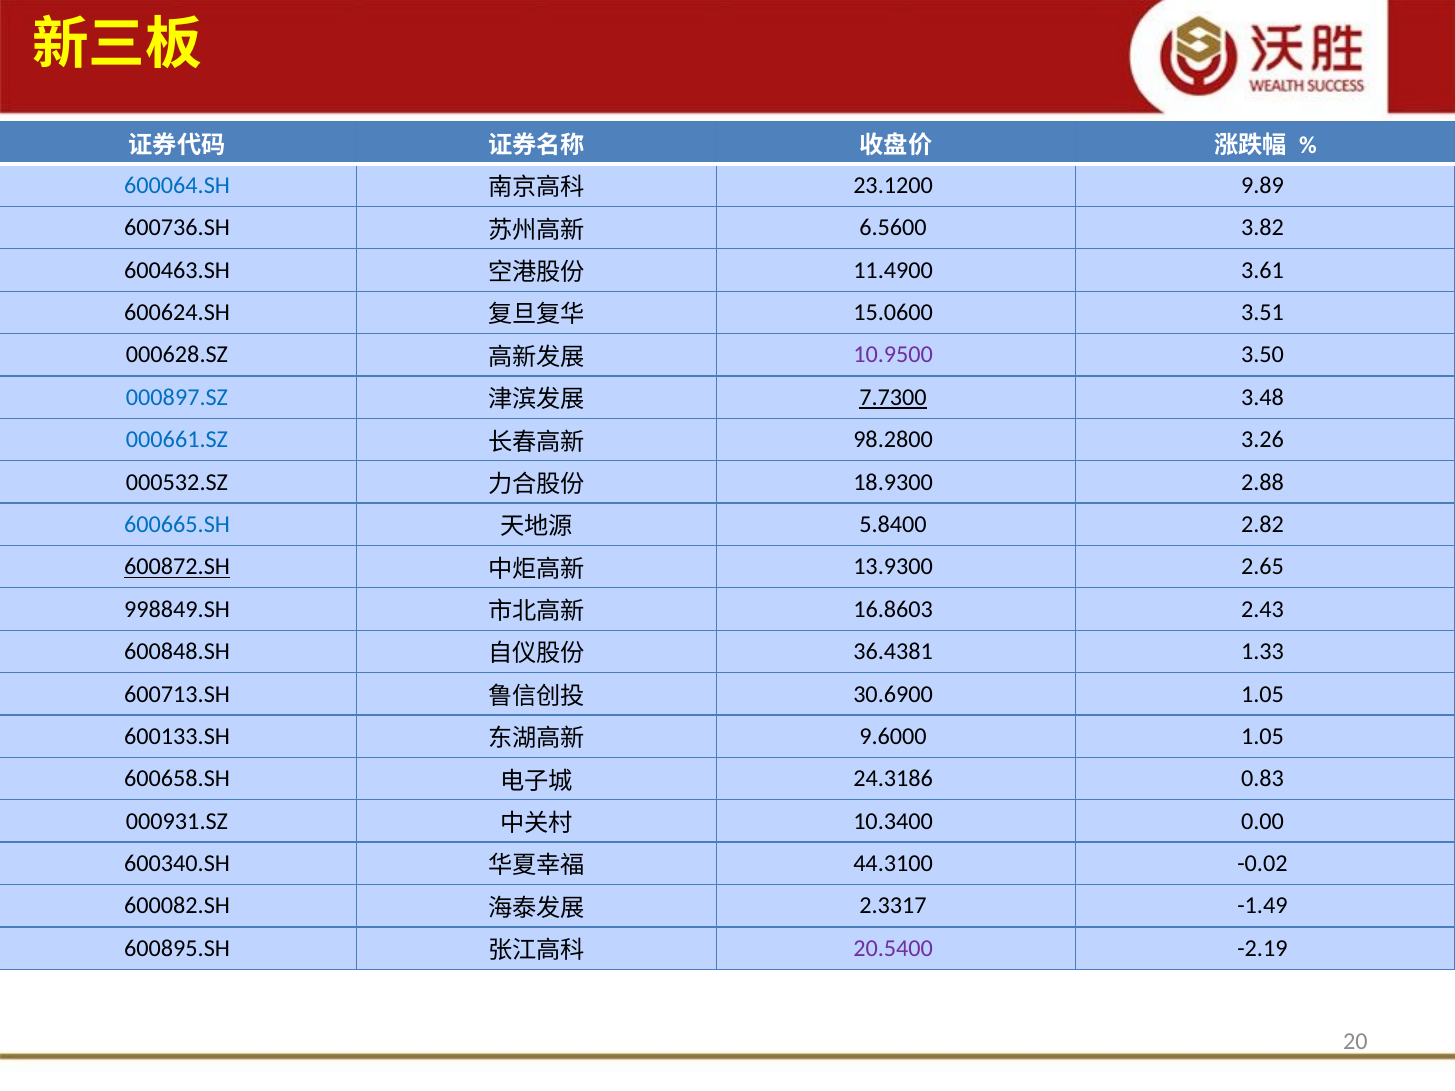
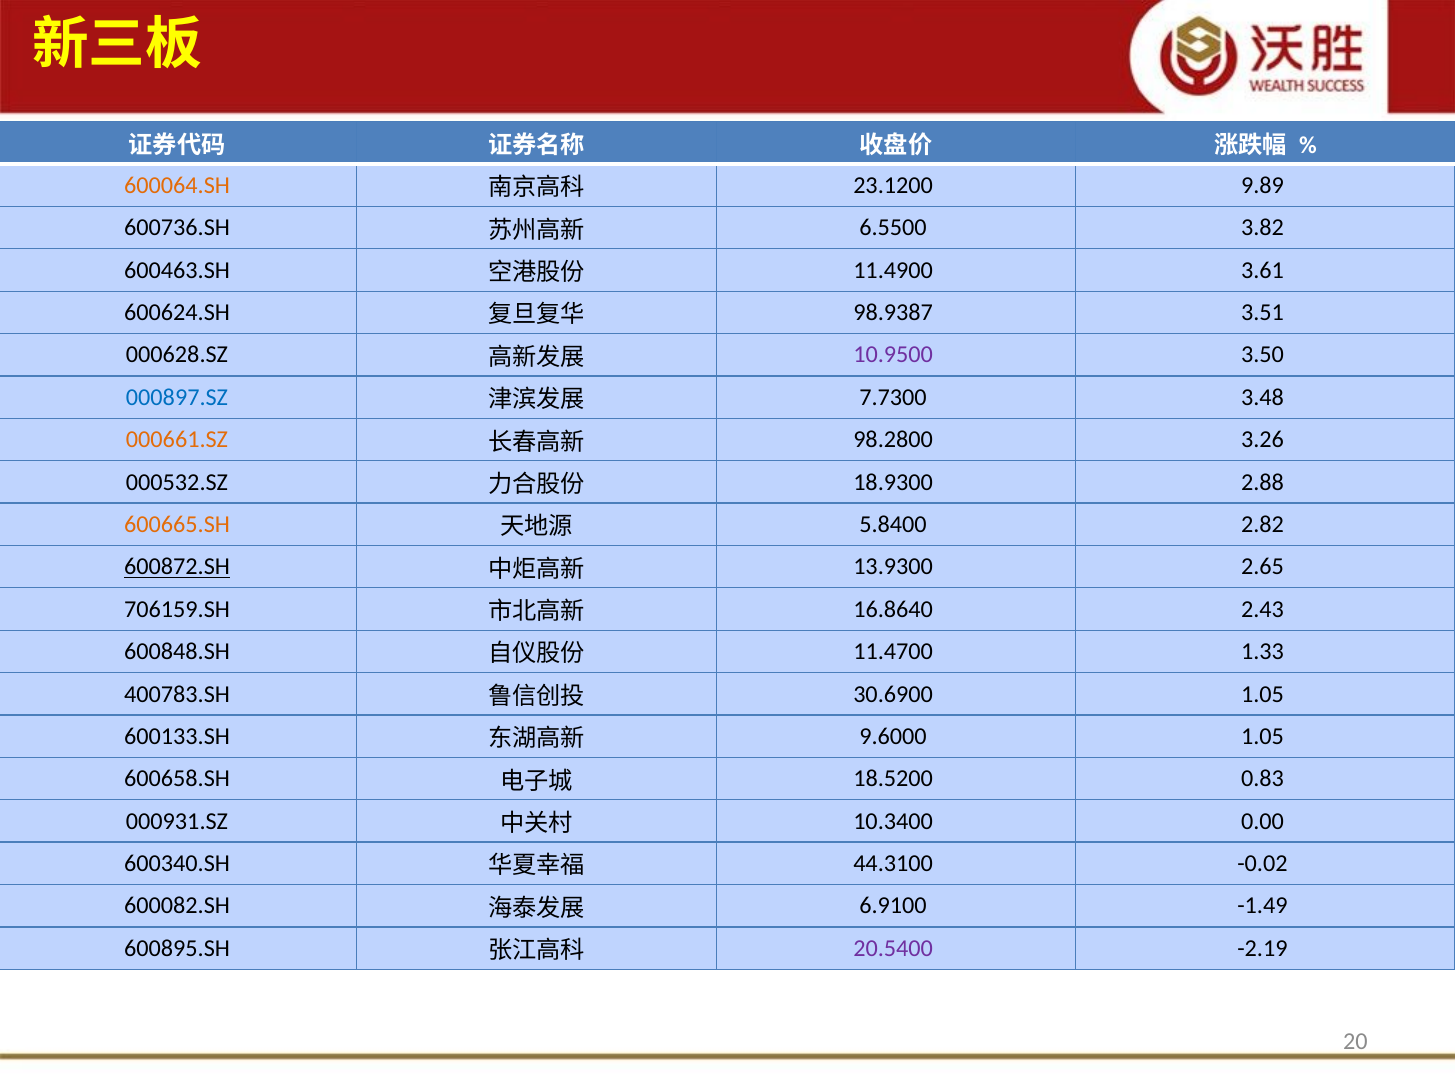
600064.SH colour: blue -> orange
6.5600: 6.5600 -> 6.5500
15.0600: 15.0600 -> 98.9387
7.7300 underline: present -> none
000661.SZ colour: blue -> orange
600665.SH colour: blue -> orange
998849.SH: 998849.SH -> 706159.SH
16.8603: 16.8603 -> 16.8640
36.4381: 36.4381 -> 11.4700
600713.SH: 600713.SH -> 400783.SH
24.3186: 24.3186 -> 18.5200
2.3317: 2.3317 -> 6.9100
